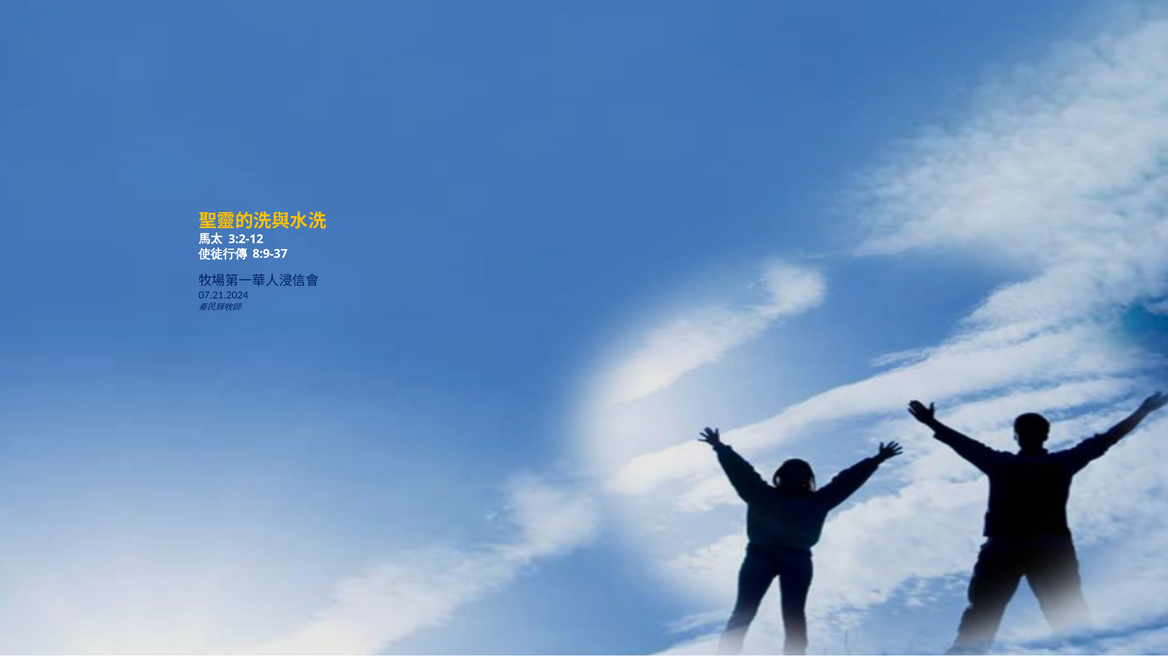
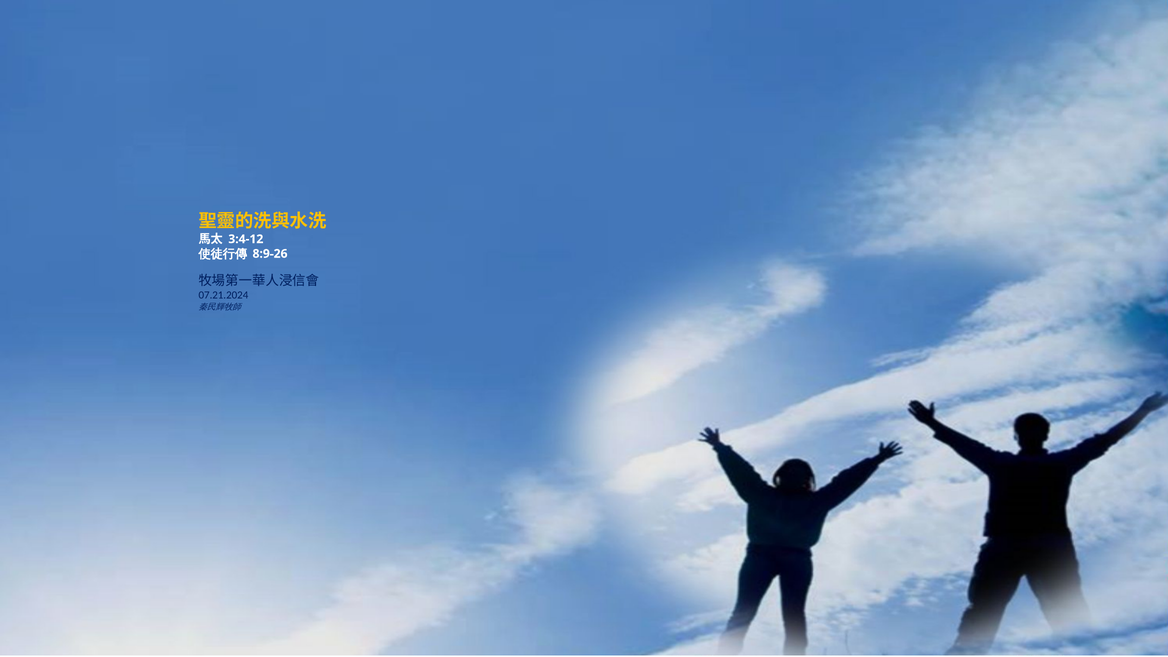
3:2-12: 3:2-12 -> 3:4-12
8:9-37: 8:9-37 -> 8:9-26
